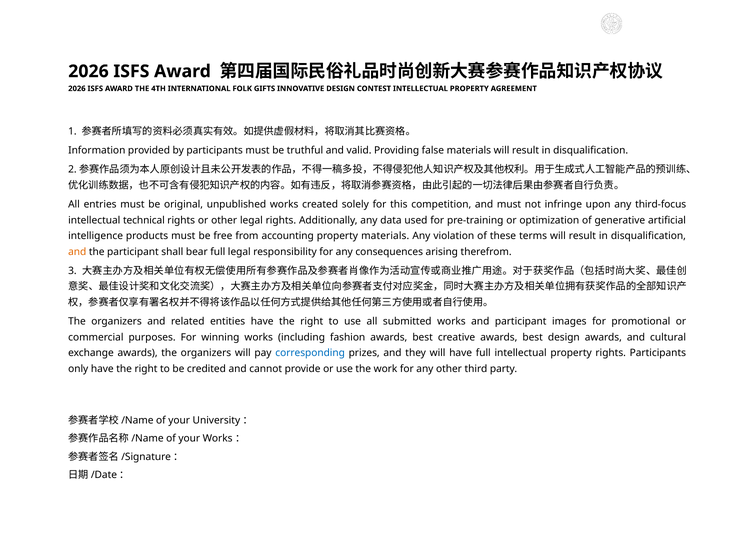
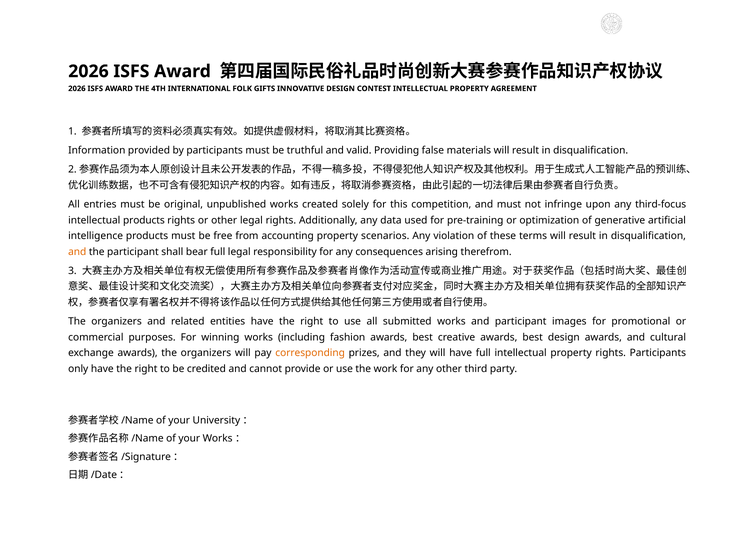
intellectual technical: technical -> products
property materials: materials -> scenarios
corresponding colour: blue -> orange
